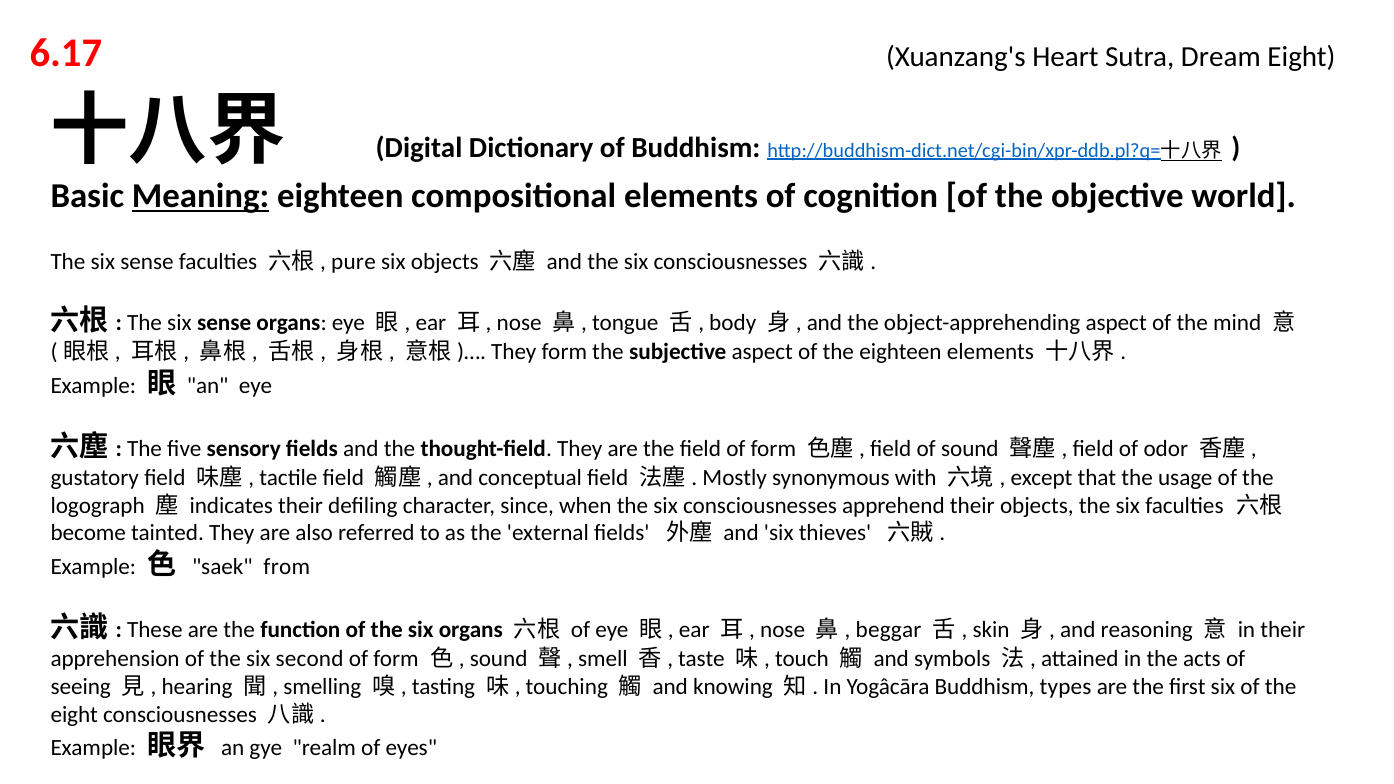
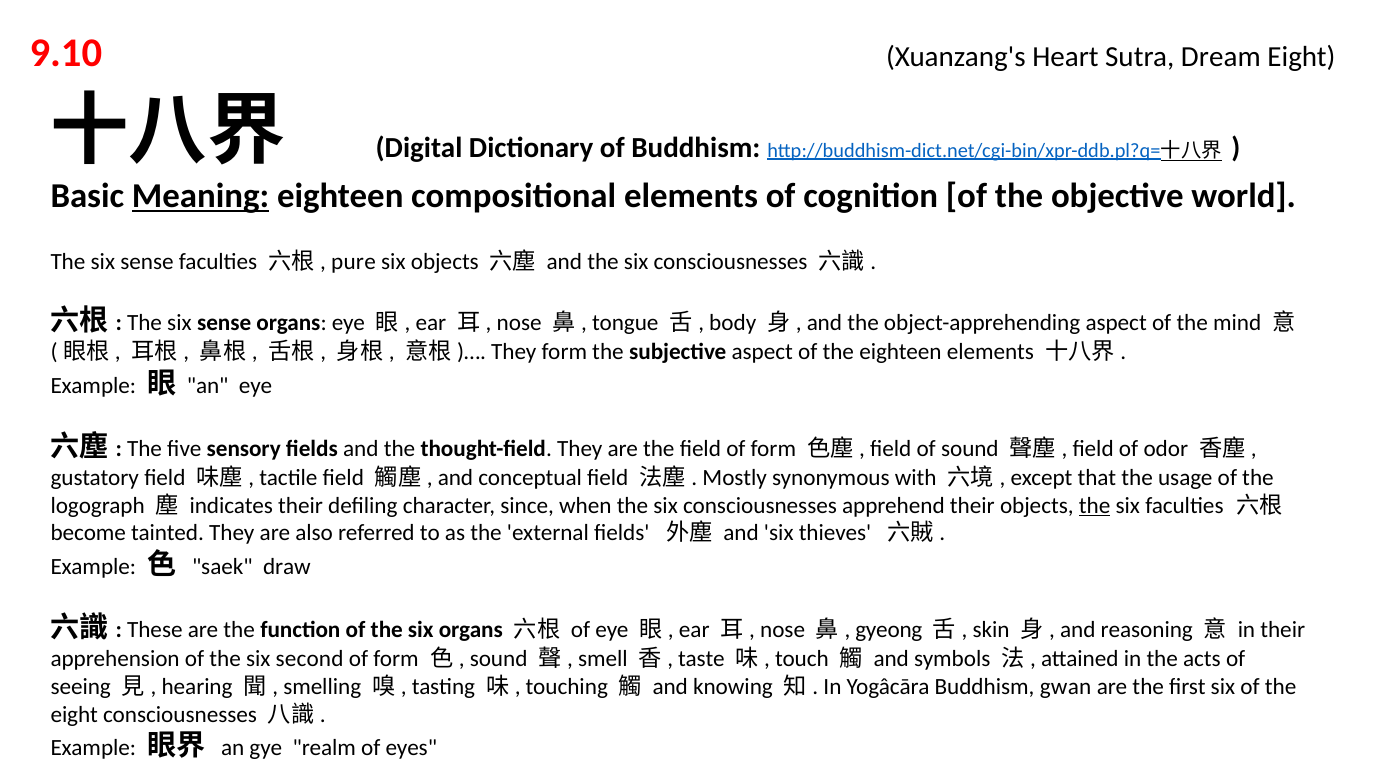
6.17: 6.17 -> 9.10
the at (1095, 505) underline: none -> present
from: from -> draw
beggar: beggar -> gyeong
types: types -> gwan
